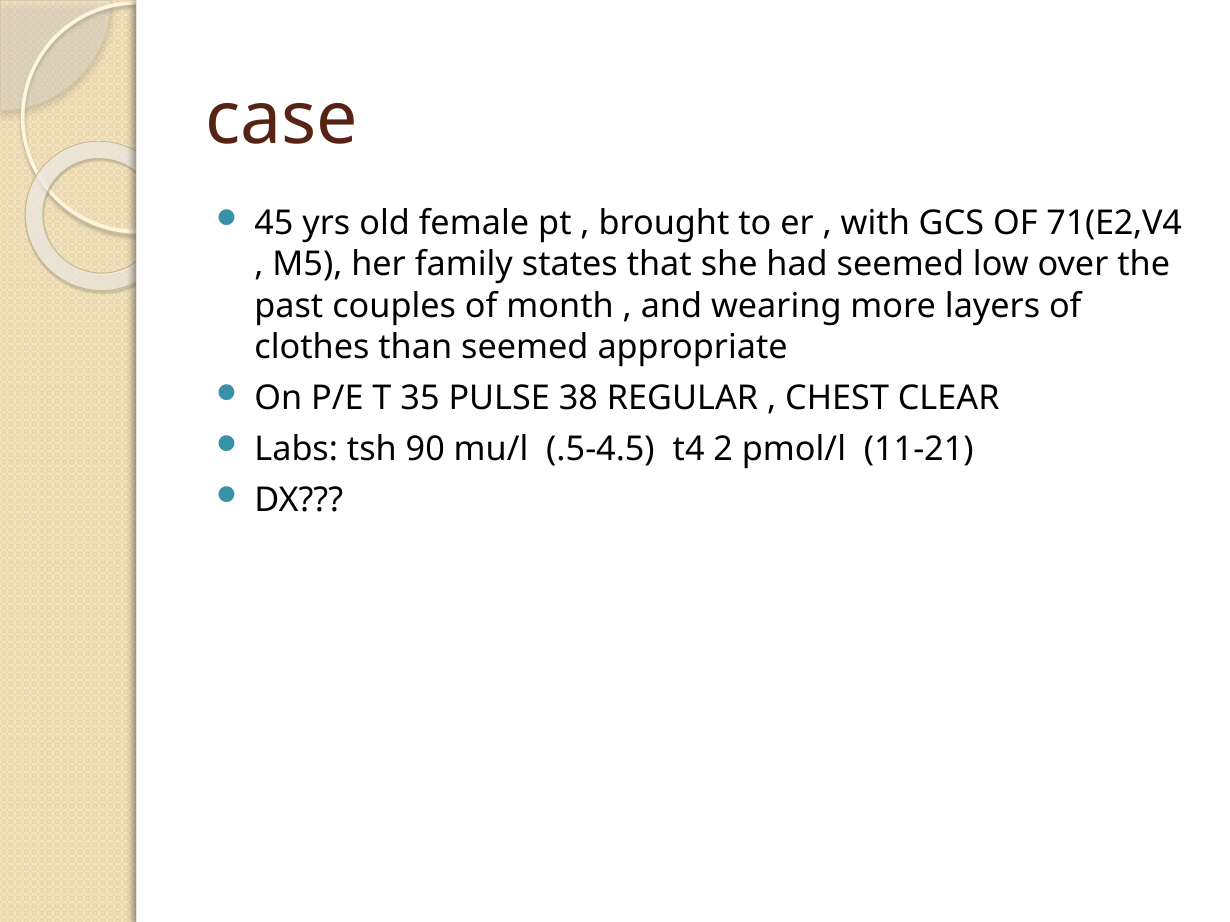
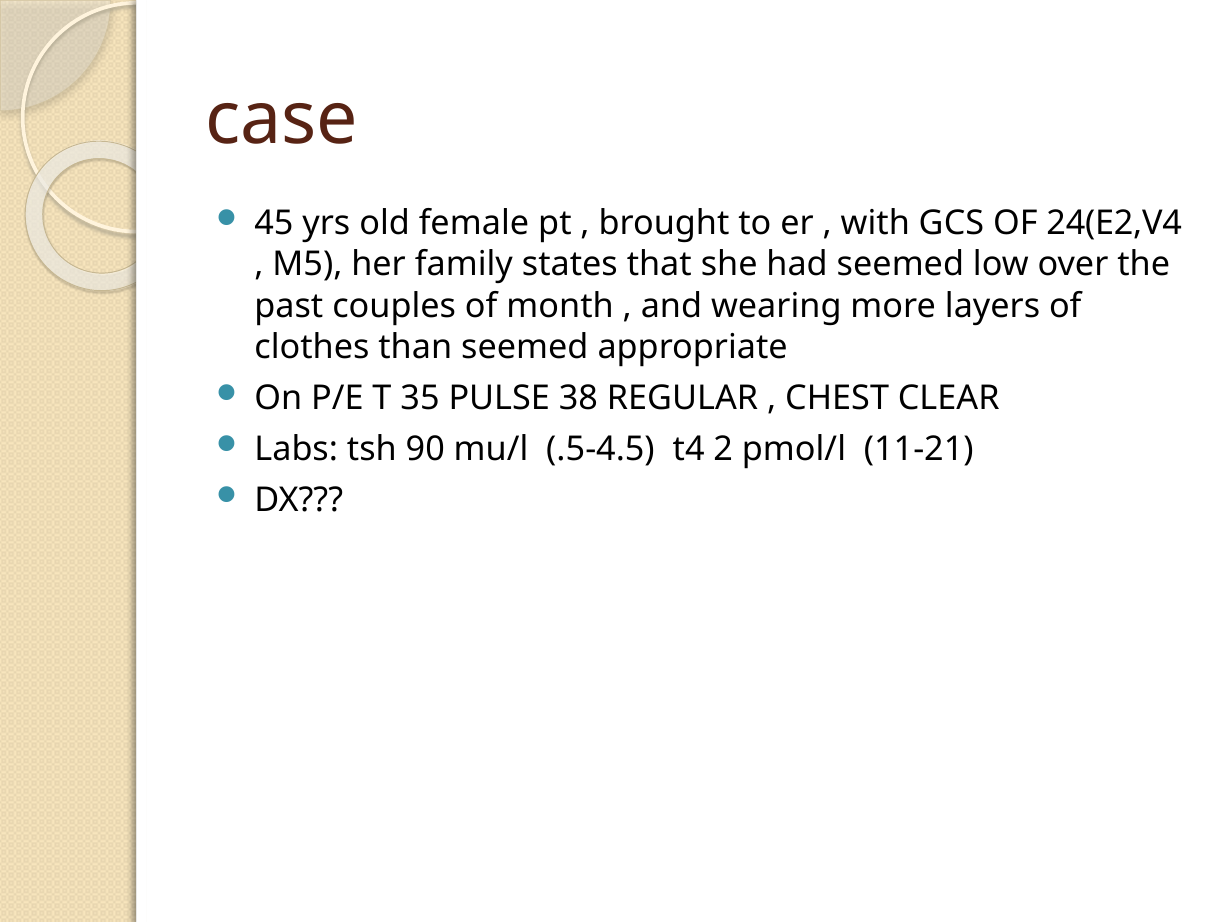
71(E2,V4: 71(E2,V4 -> 24(E2,V4
